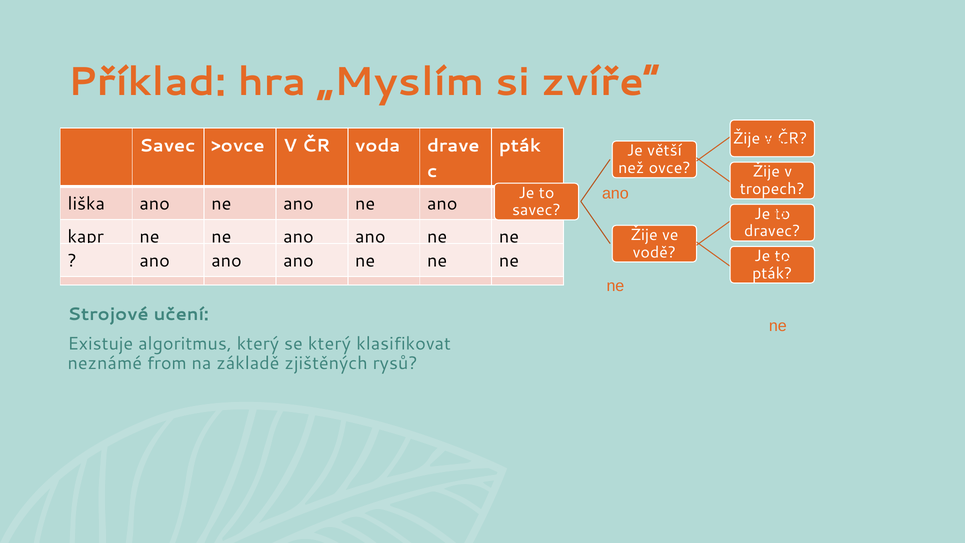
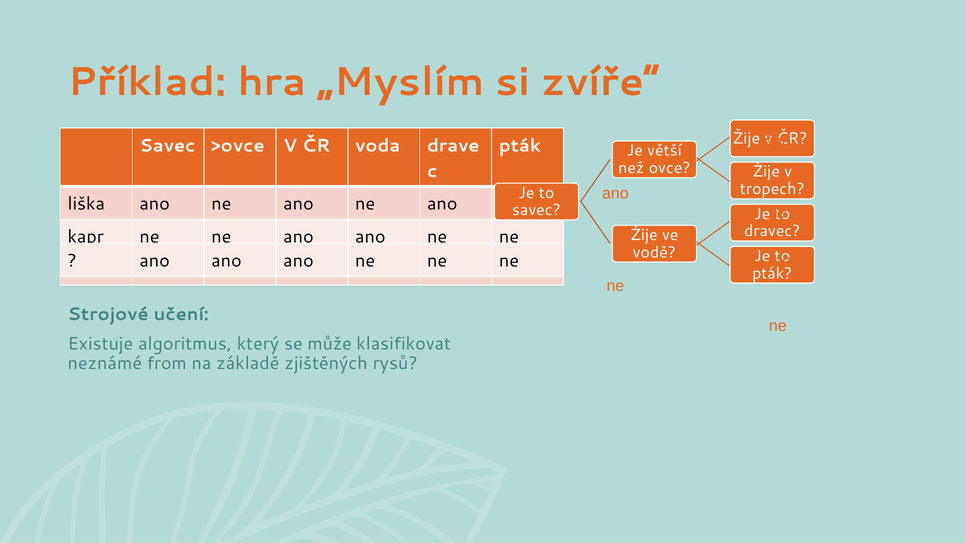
se který: který -> může
